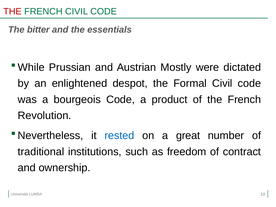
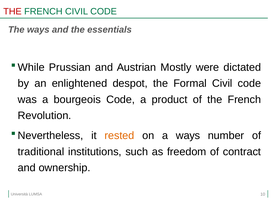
The bitter: bitter -> ways
rested colour: blue -> orange
a great: great -> ways
